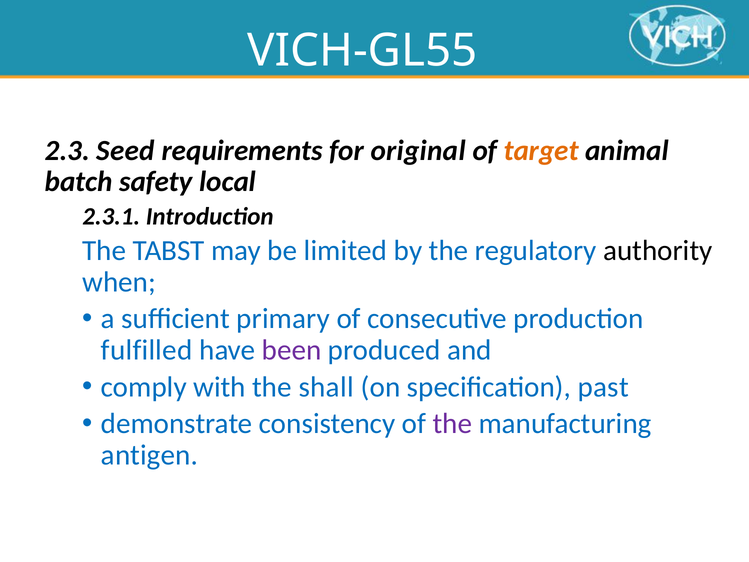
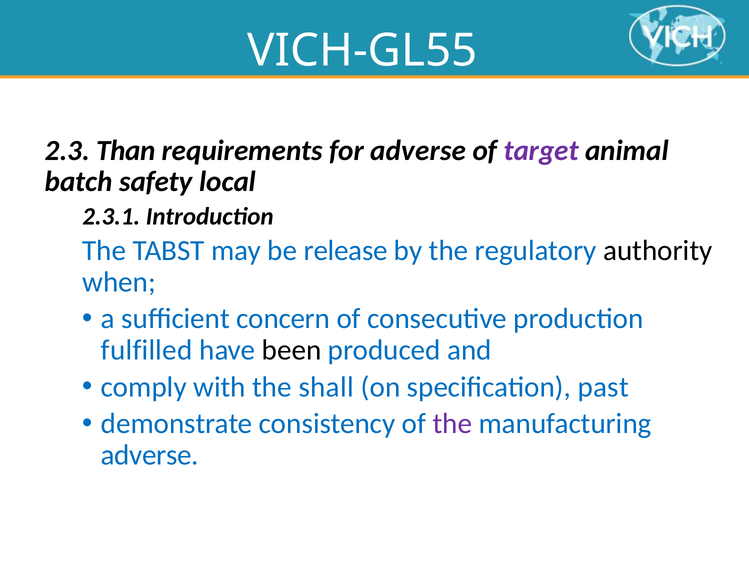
Seed: Seed -> Than
for original: original -> adverse
target colour: orange -> purple
limited: limited -> release
primary: primary -> concern
been colour: purple -> black
antigen at (149, 455): antigen -> adverse
